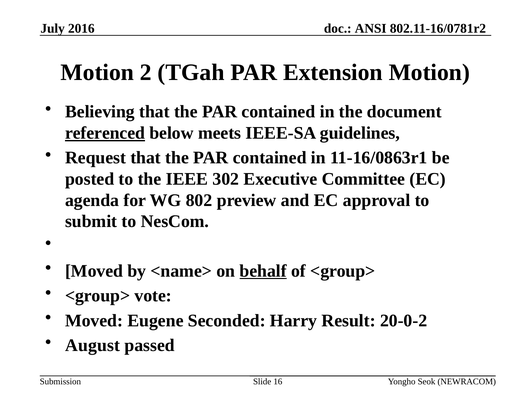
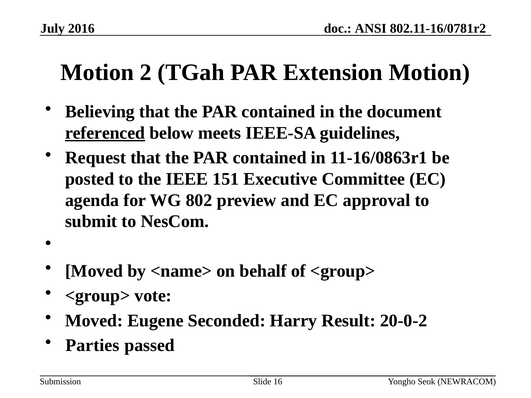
302: 302 -> 151
behalf underline: present -> none
August: August -> Parties
